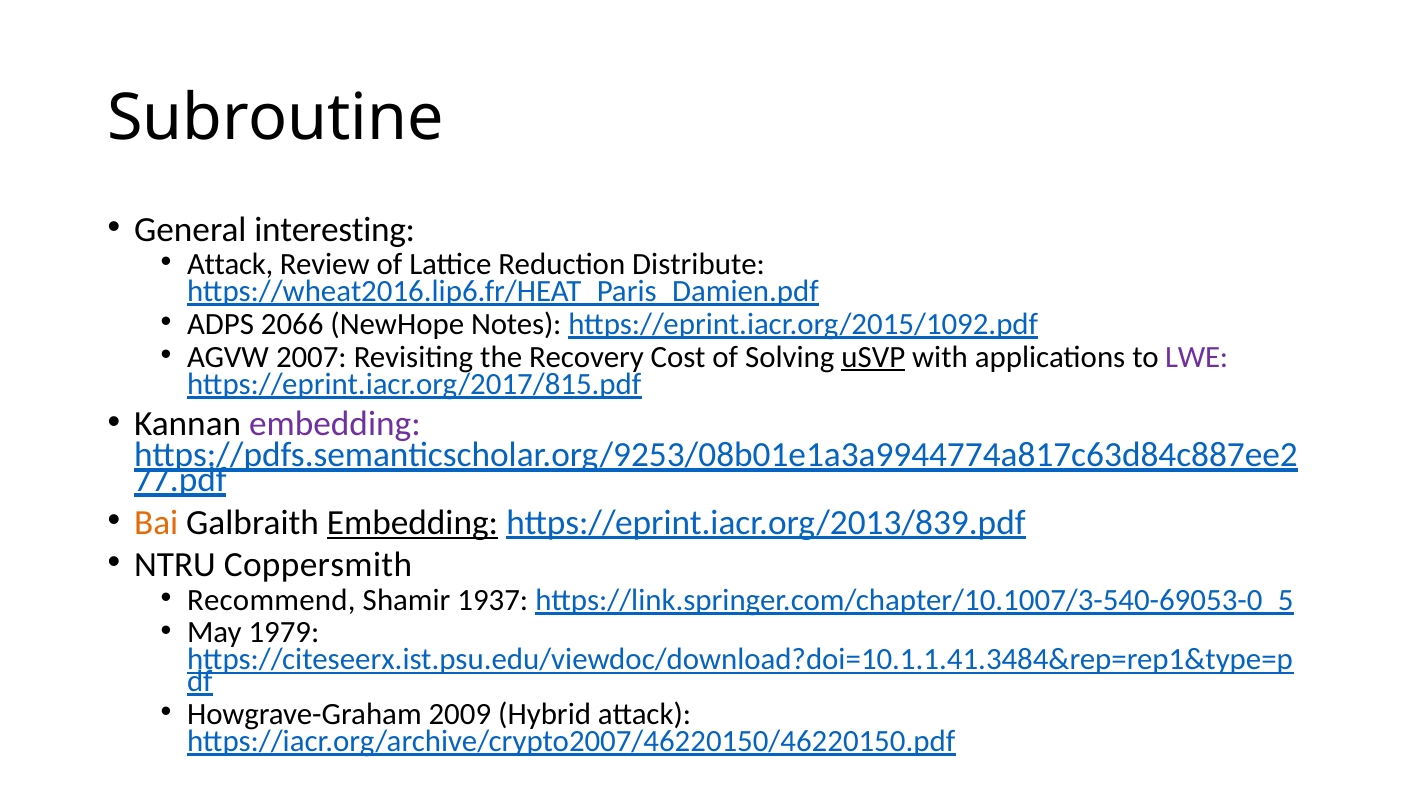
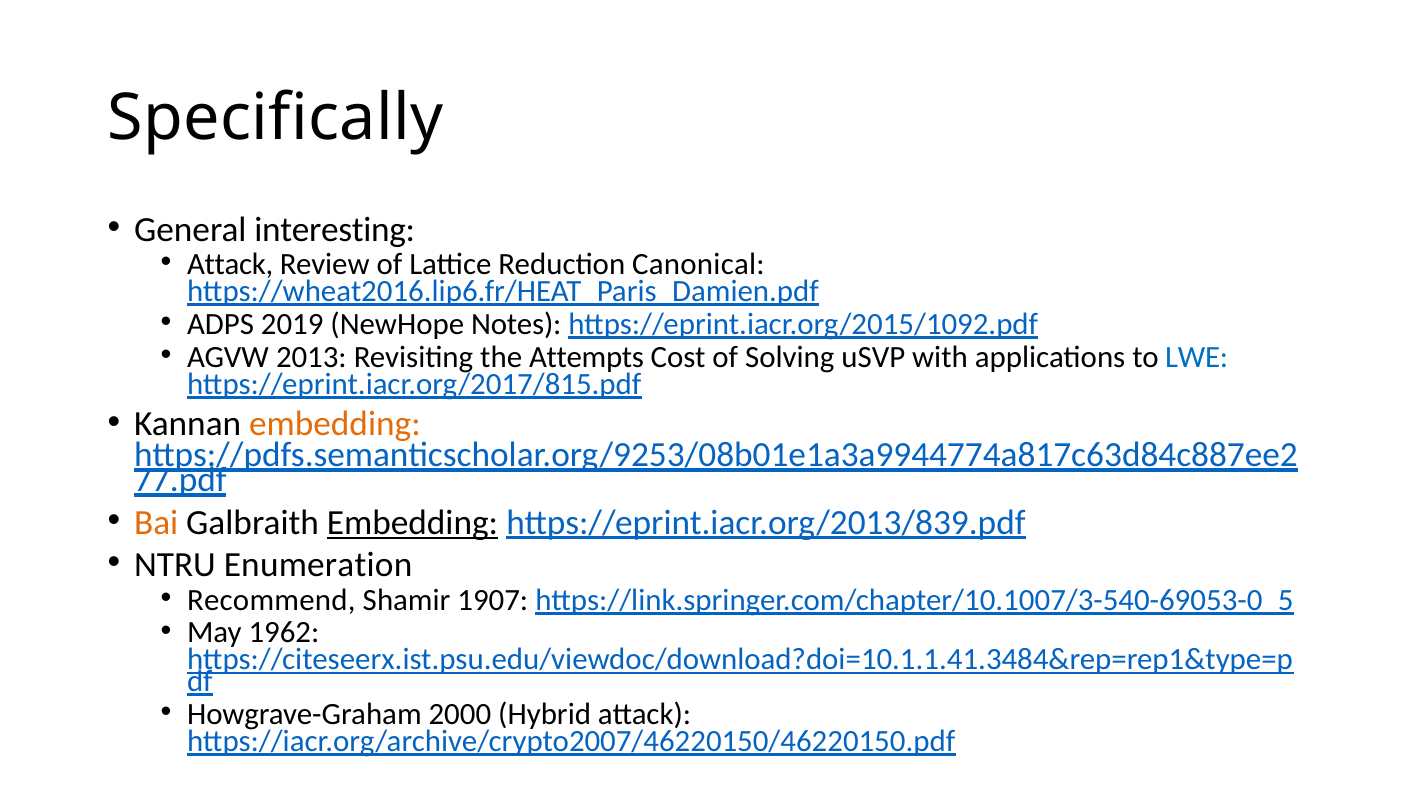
Subroutine: Subroutine -> Specifically
Distribute: Distribute -> Canonical
2066: 2066 -> 2019
2007: 2007 -> 2013
Recovery: Recovery -> Attempts
uSVP underline: present -> none
LWE colour: purple -> blue
embedding at (335, 424) colour: purple -> orange
Coppersmith: Coppersmith -> Enumeration
1937: 1937 -> 1907
1979: 1979 -> 1962
2009: 2009 -> 2000
